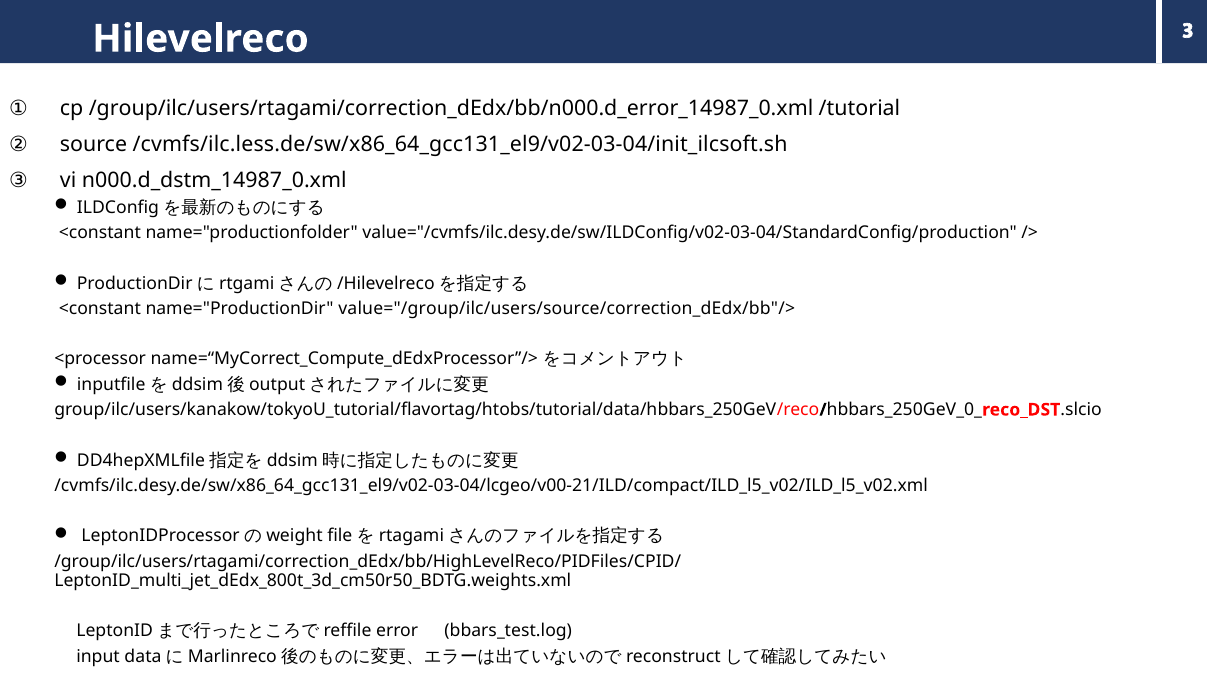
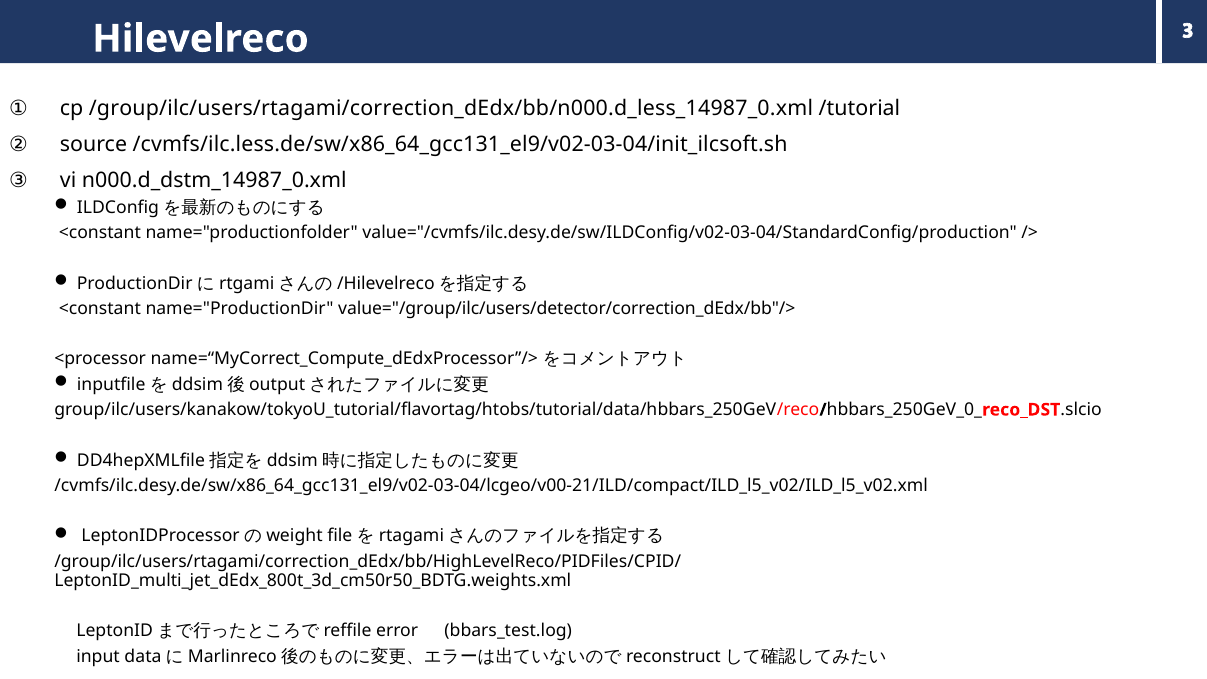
/group/ilc/users/rtagami/correction_dEdx/bb/n000.d_error_14987_0.xml: /group/ilc/users/rtagami/correction_dEdx/bb/n000.d_error_14987_0.xml -> /group/ilc/users/rtagami/correction_dEdx/bb/n000.d_less_14987_0.xml
value="/group/ilc/users/source/correction_dEdx/bb"/>: value="/group/ilc/users/source/correction_dEdx/bb"/> -> value="/group/ilc/users/detector/correction_dEdx/bb"/>
